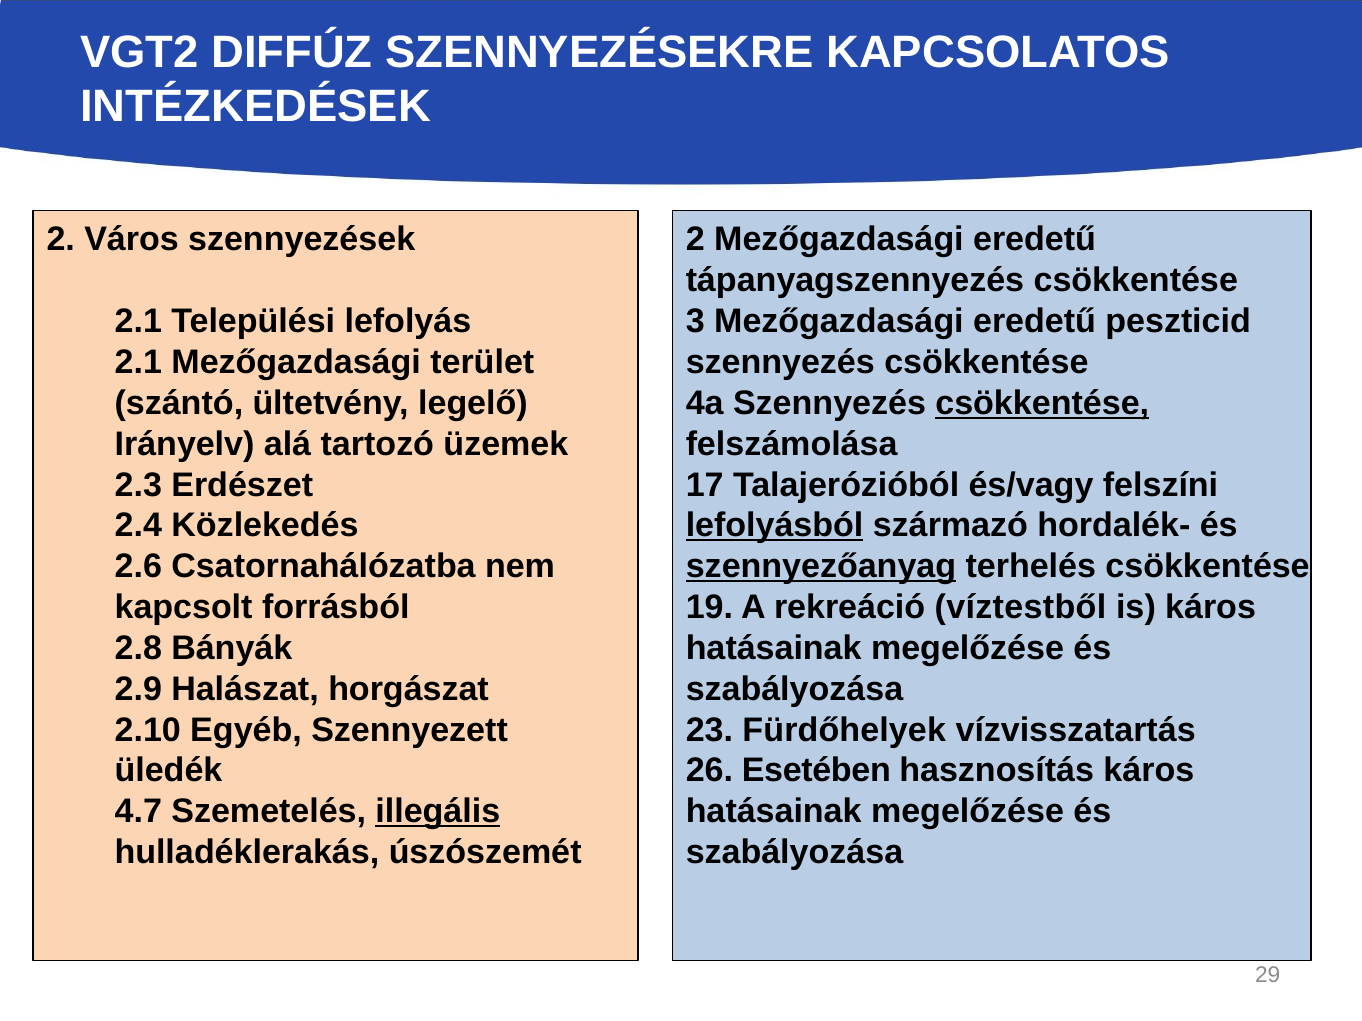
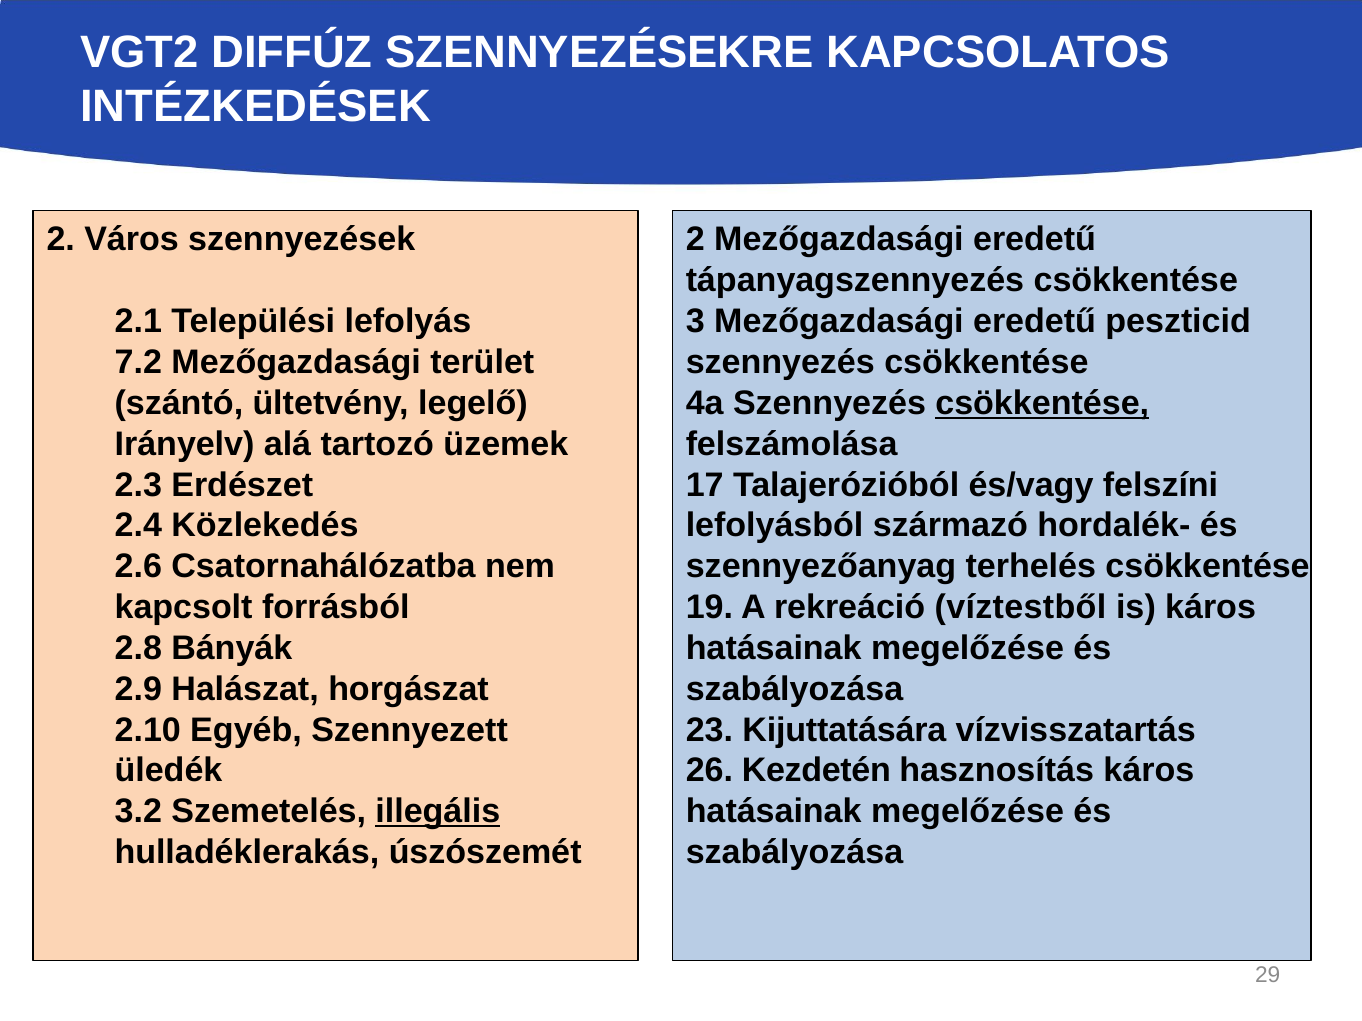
2.1 at (138, 362): 2.1 -> 7.2
lefolyásból underline: present -> none
szennyezőanyag underline: present -> none
Fürdőhelyek: Fürdőhelyek -> Kijuttatására
Esetében: Esetében -> Kezdetén
4.7: 4.7 -> 3.2
